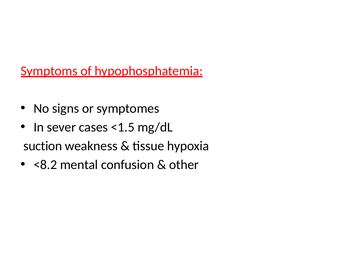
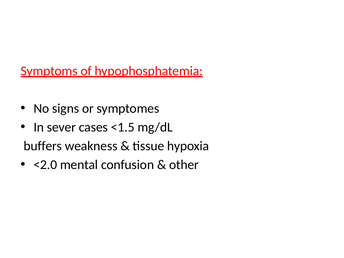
suction: suction -> buffers
<8.2: <8.2 -> <2.0
